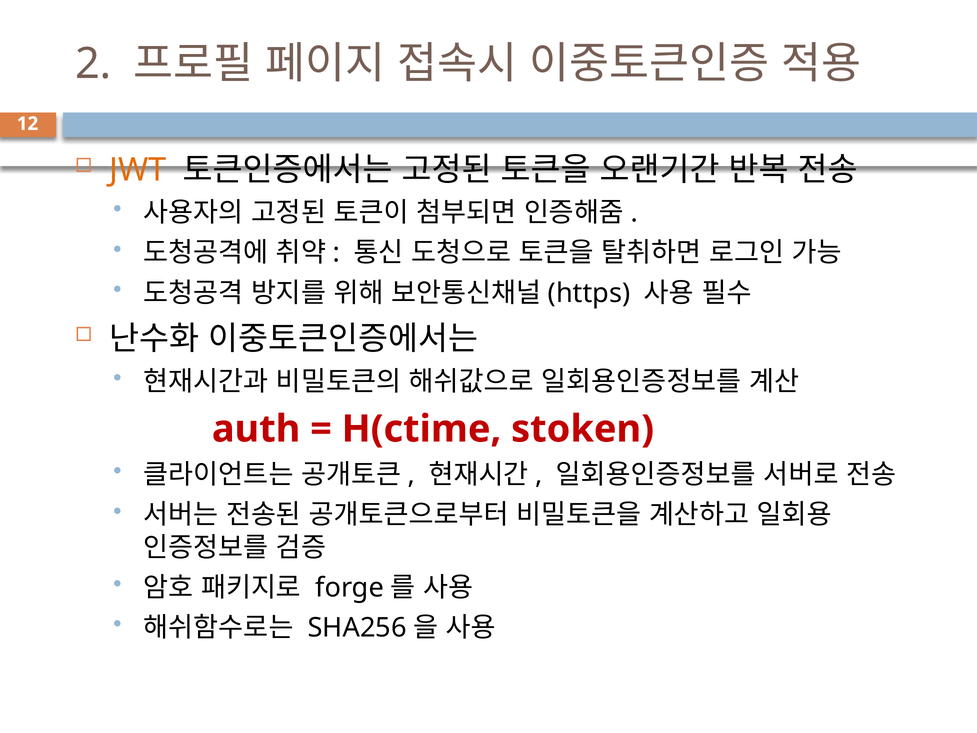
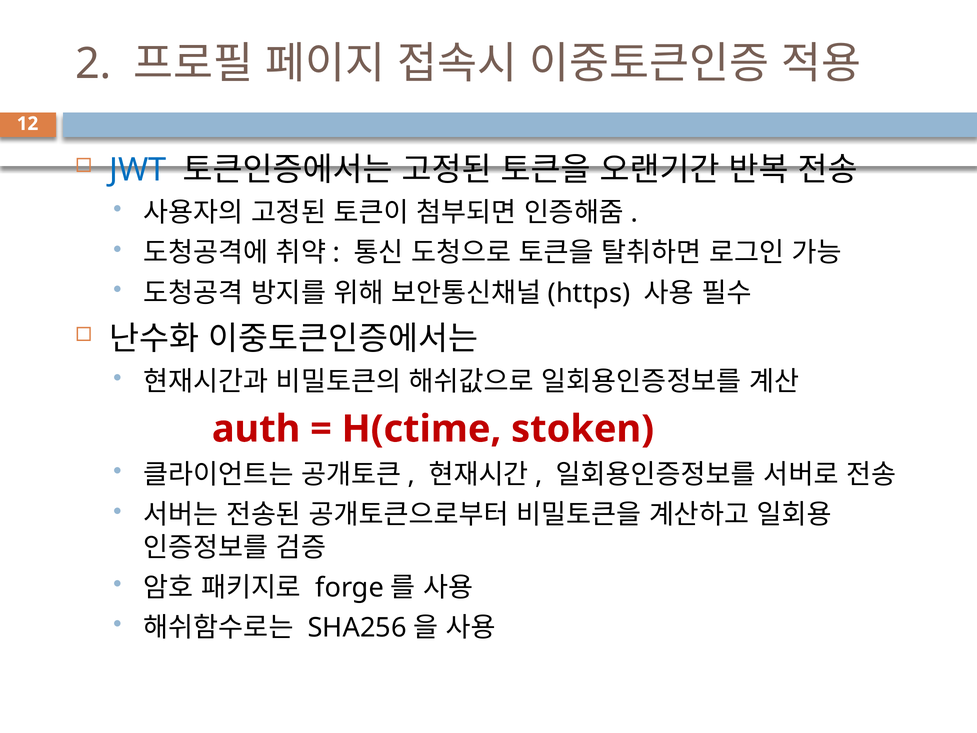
JWT colour: orange -> blue
